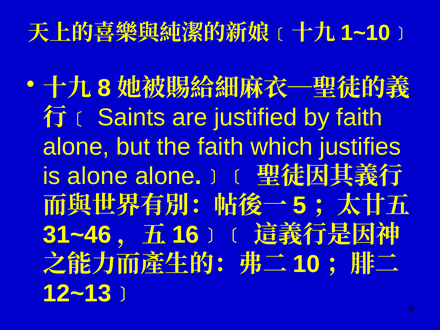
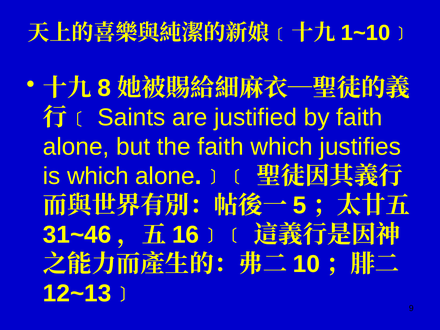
is alone: alone -> which
